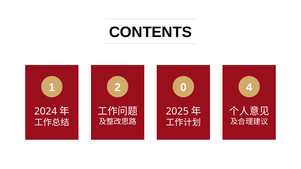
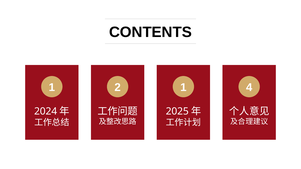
2 0: 0 -> 1
